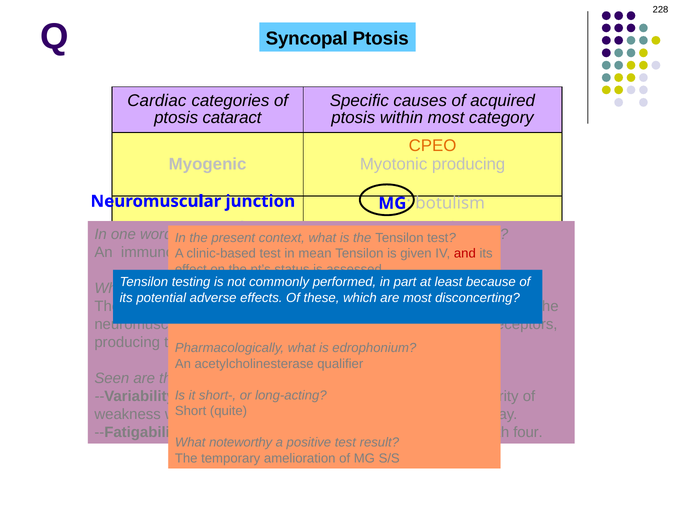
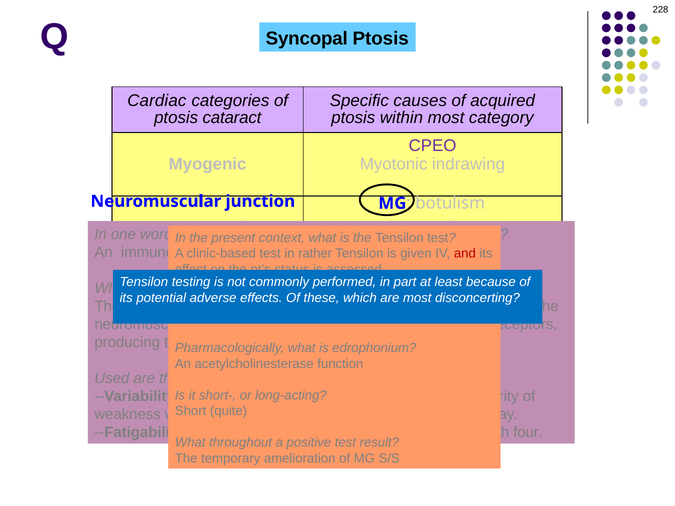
CPEO colour: orange -> purple
Myotonic producing: producing -> indrawing
mean: mean -> rather
qualifier: qualifier -> function
Seen: Seen -> Used
What noteworthy: noteworthy -> throughout
